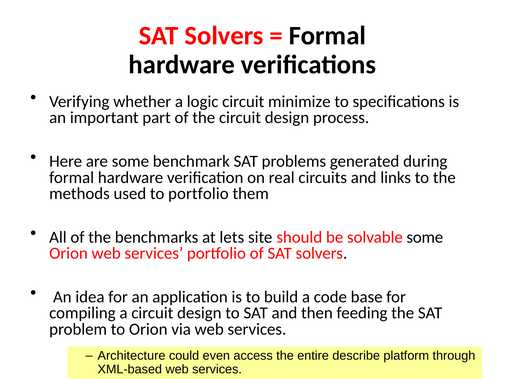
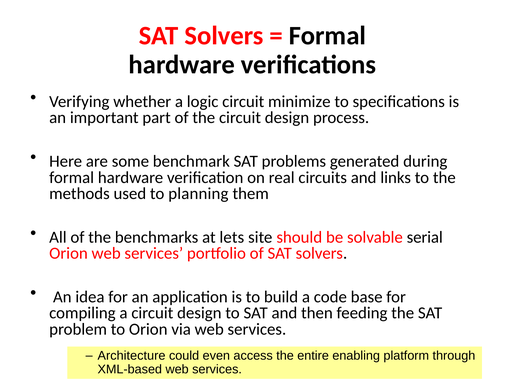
to portfolio: portfolio -> planning
solvable some: some -> serial
describe: describe -> enabling
